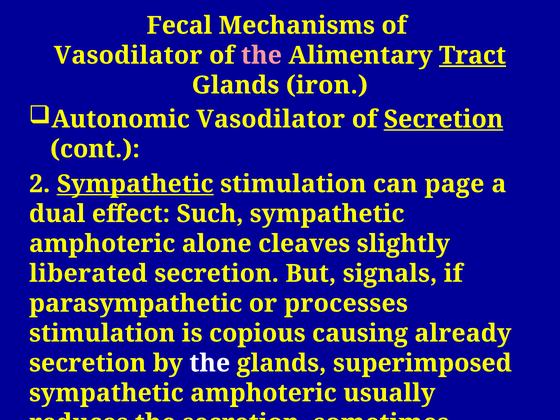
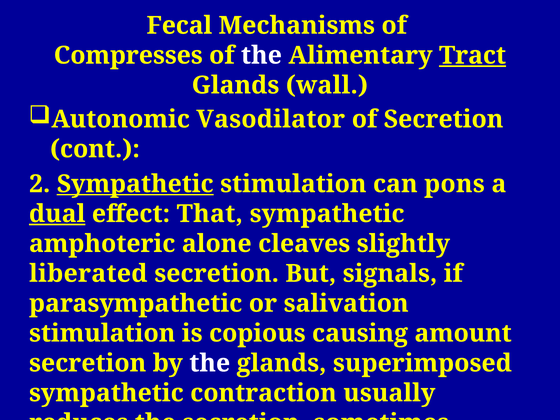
Vasodilator at (128, 55): Vasodilator -> Compresses
the at (261, 55) colour: pink -> white
iron: iron -> wall
Secretion at (444, 119) underline: present -> none
page: page -> pons
dual underline: none -> present
Such: Such -> That
processes: processes -> salivation
already: already -> amount
amphoteric at (264, 393): amphoteric -> contraction
